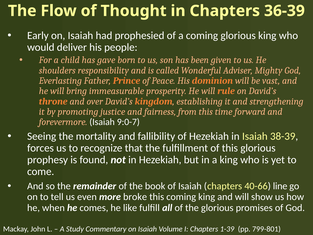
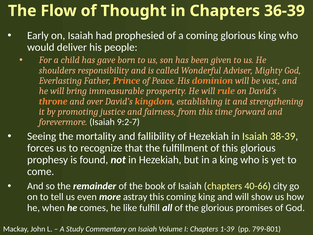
9:0-7: 9:0-7 -> 9:2-7
line: line -> city
broke: broke -> astray
